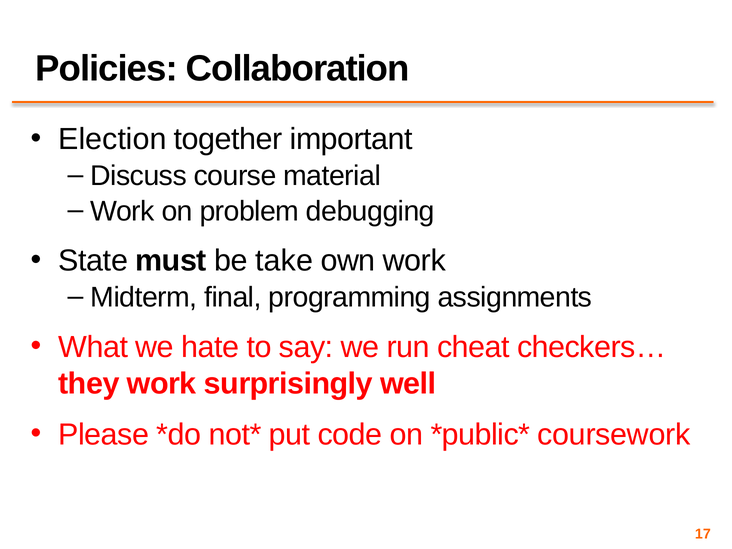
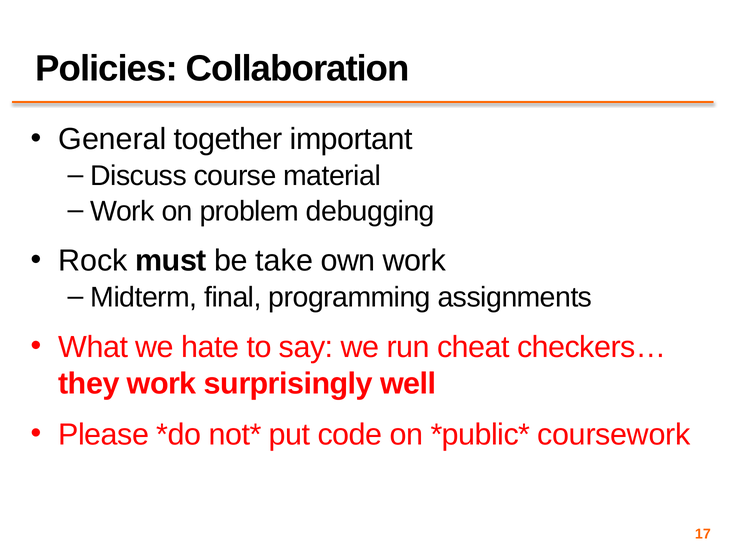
Election: Election -> General
State: State -> Rock
